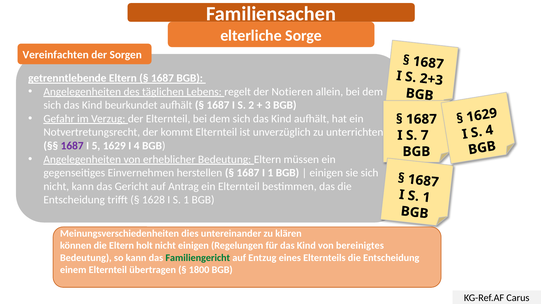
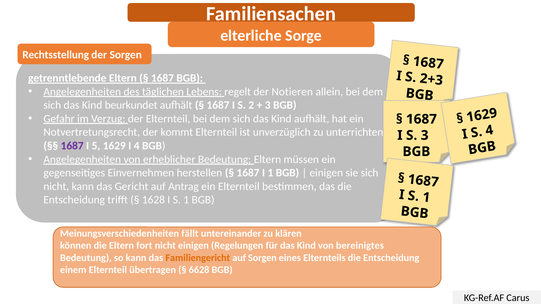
Vereinfachten: Vereinfachten -> Rechtsstellung
S 7: 7 -> 3
dies: dies -> fällt
holt: holt -> fort
Familiengericht colour: green -> orange
auf Entzug: Entzug -> Sorgen
1800: 1800 -> 6628
